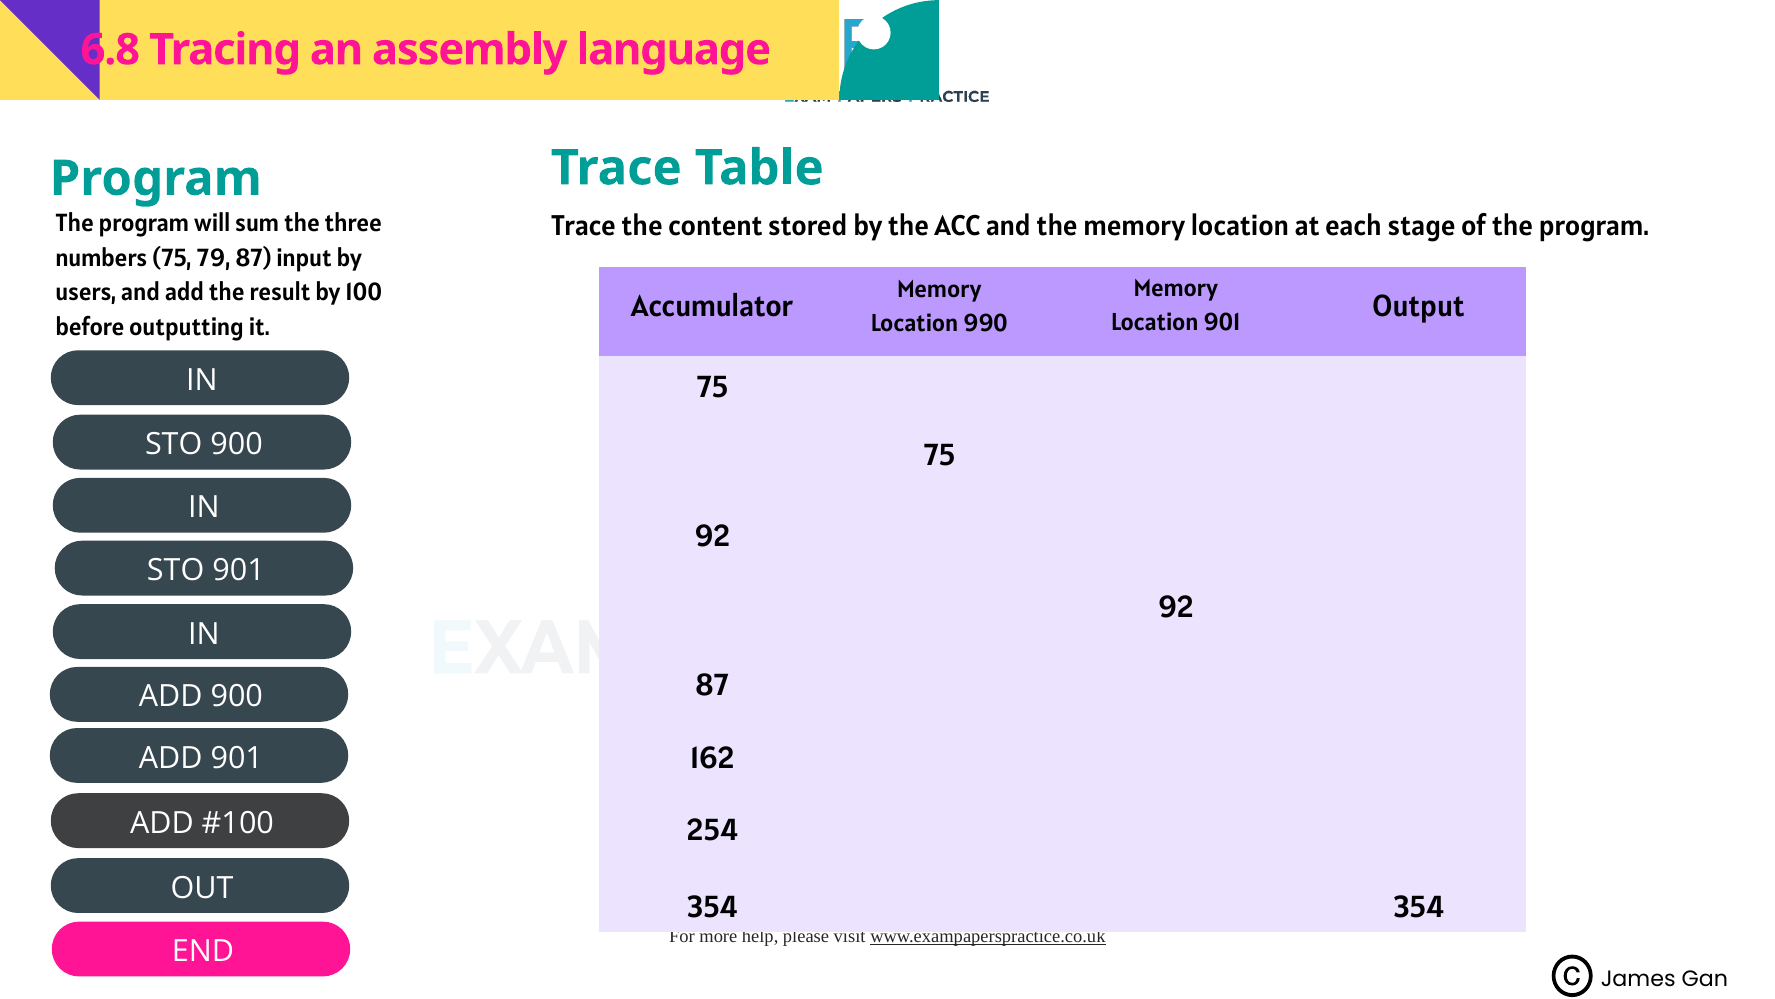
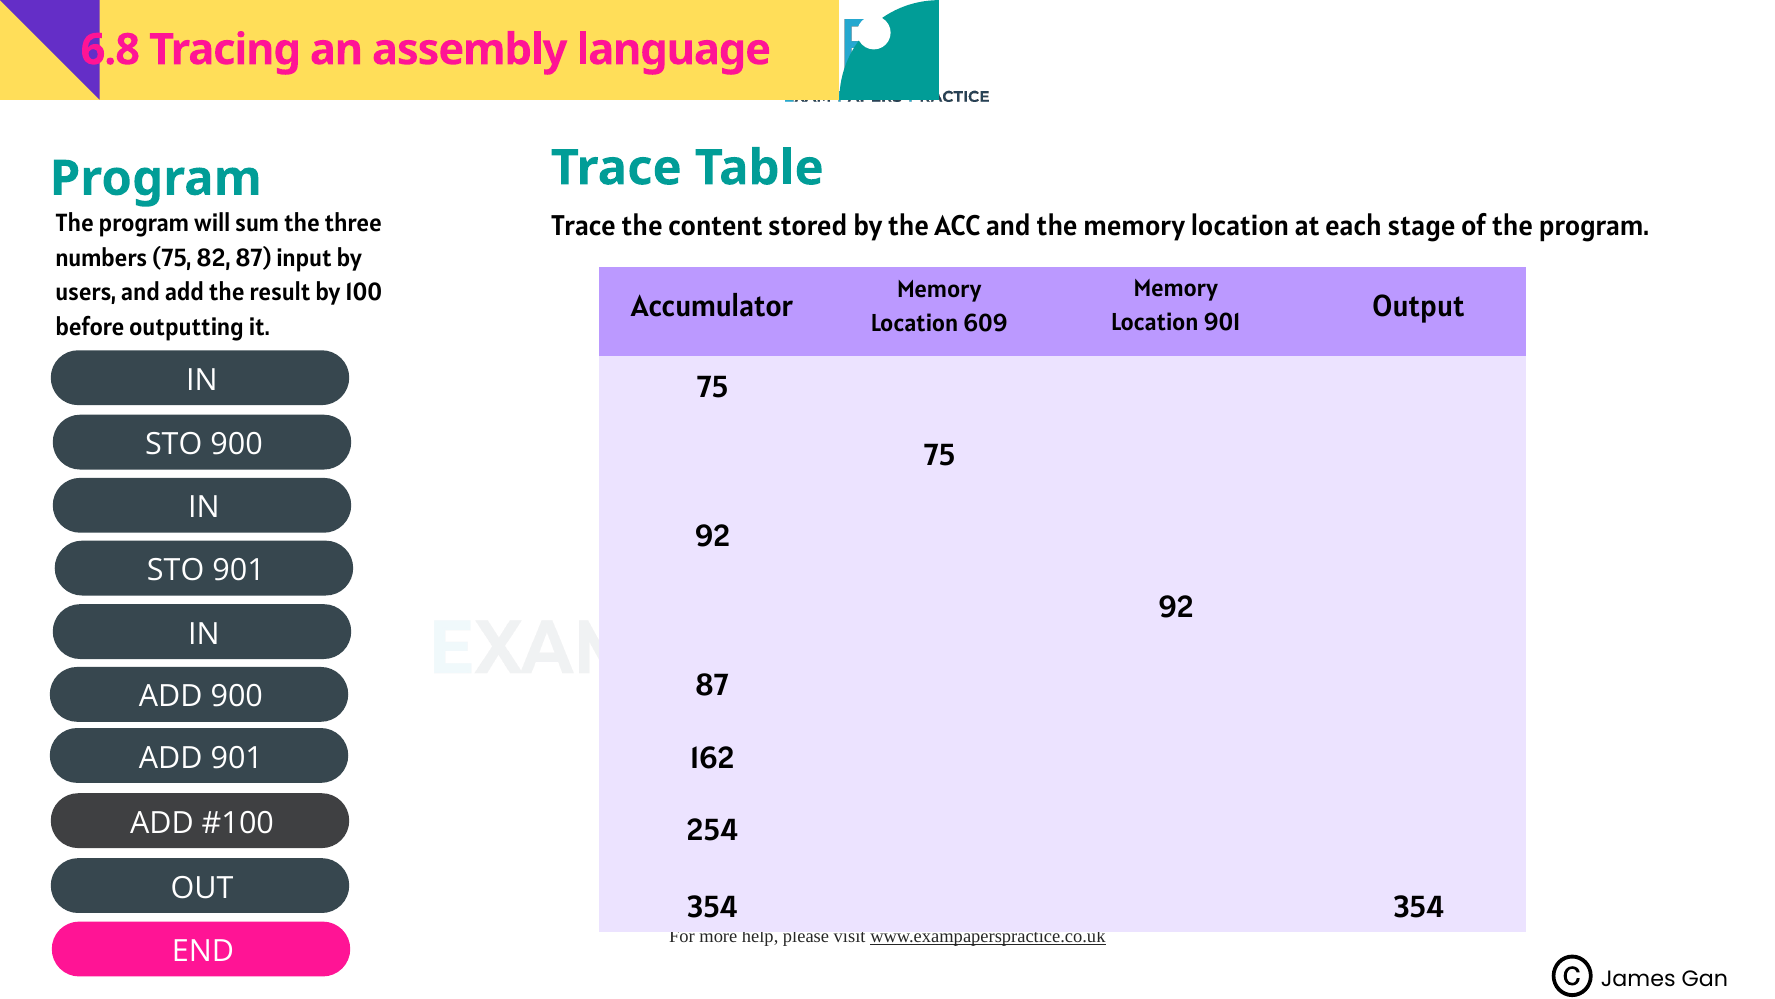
79: 79 -> 82
990: 990 -> 609
